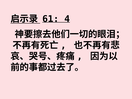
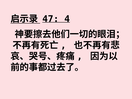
61: 61 -> 47
